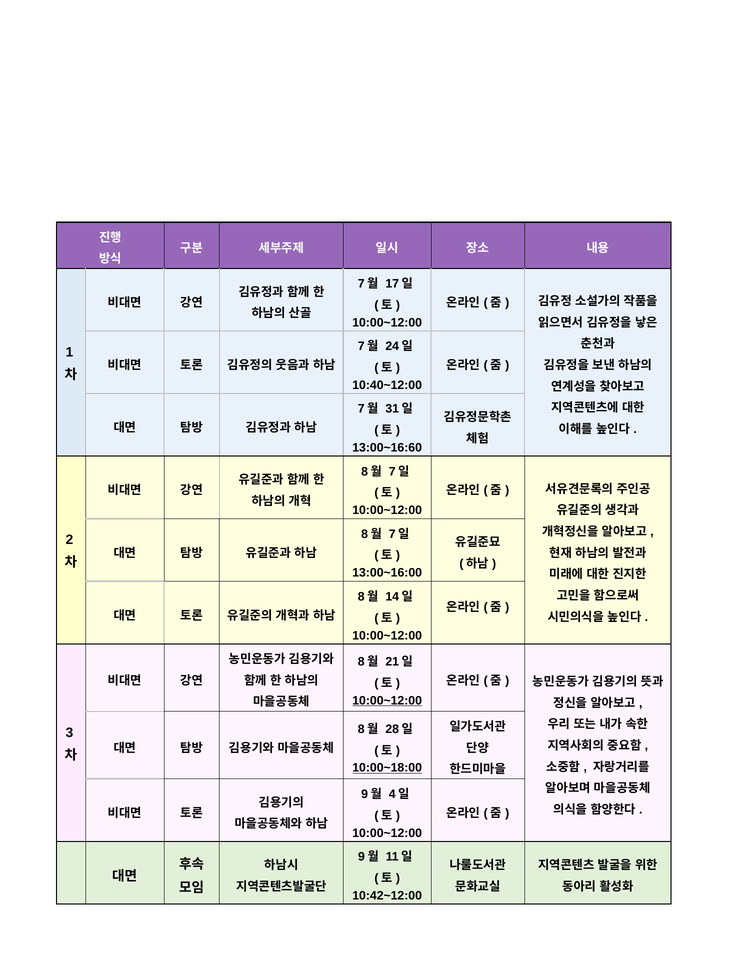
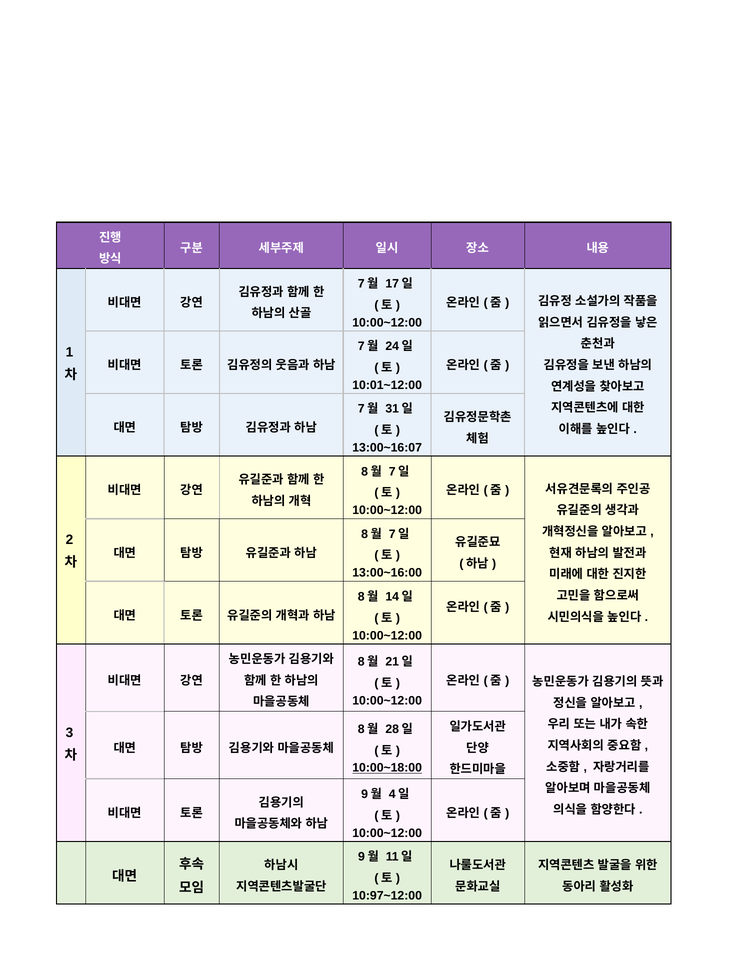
10:40~12:00: 10:40~12:00 -> 10:01~12:00
13:00~16:60: 13:00~16:60 -> 13:00~16:07
10:00~12:00 at (387, 700) underline: present -> none
10:42~12:00: 10:42~12:00 -> 10:97~12:00
